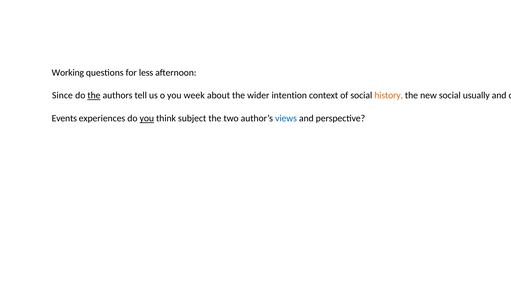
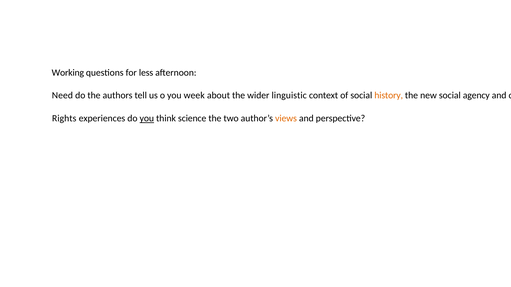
Since: Since -> Need
the at (94, 96) underline: present -> none
intention: intention -> linguistic
usually: usually -> agency
Events: Events -> Rights
subject: subject -> science
views colour: blue -> orange
